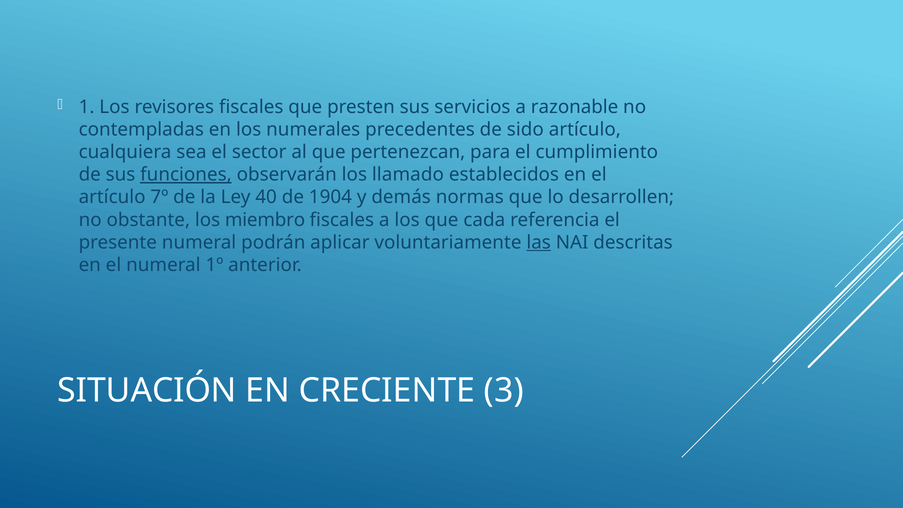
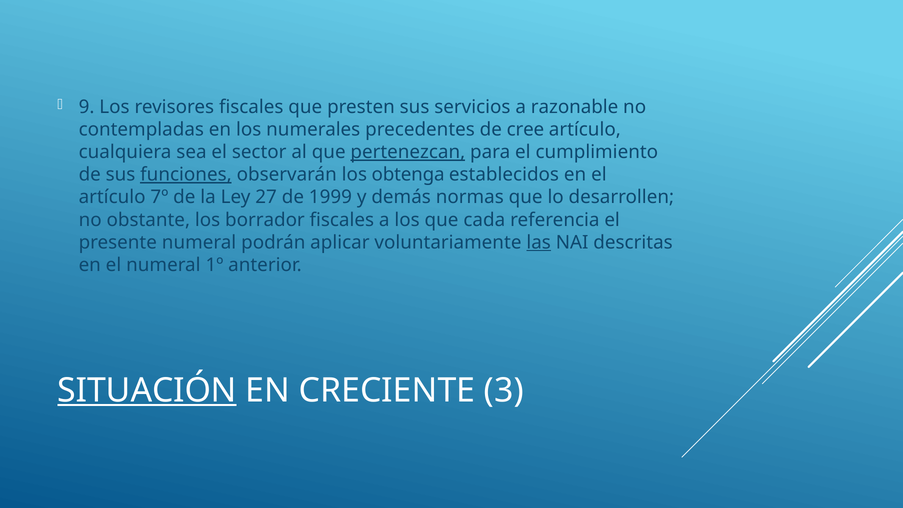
1: 1 -> 9
sido: sido -> cree
pertenezcan underline: none -> present
llamado: llamado -> obtenga
40: 40 -> 27
1904: 1904 -> 1999
miembro: miembro -> borrador
SITUACIÓN underline: none -> present
